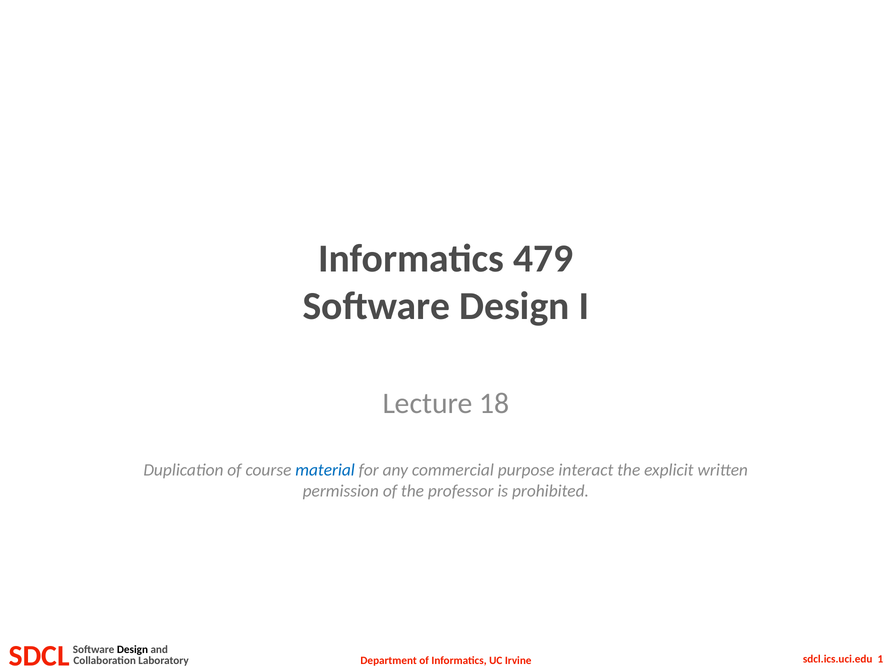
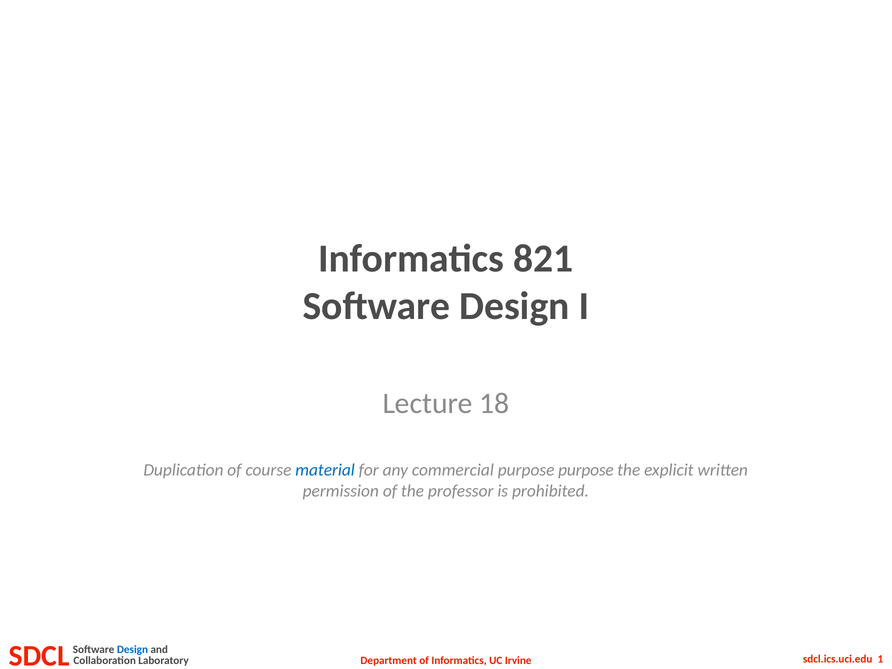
479: 479 -> 821
purpose interact: interact -> purpose
Design at (132, 650) colour: black -> blue
